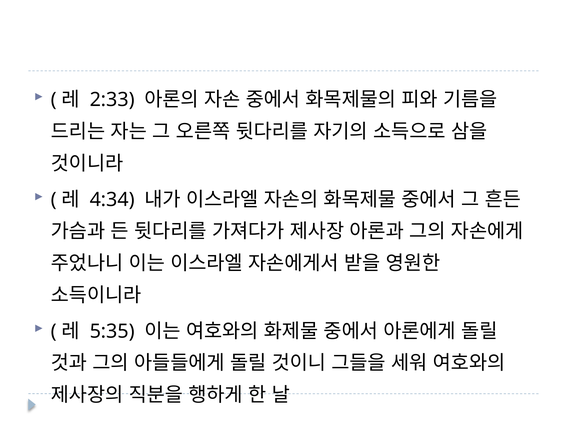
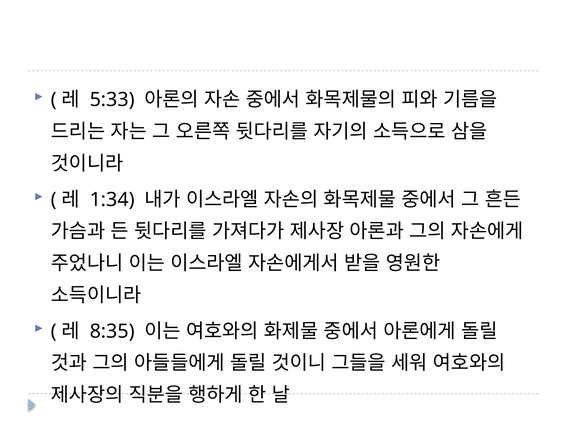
2:33: 2:33 -> 5:33
4:34: 4:34 -> 1:34
5:35: 5:35 -> 8:35
